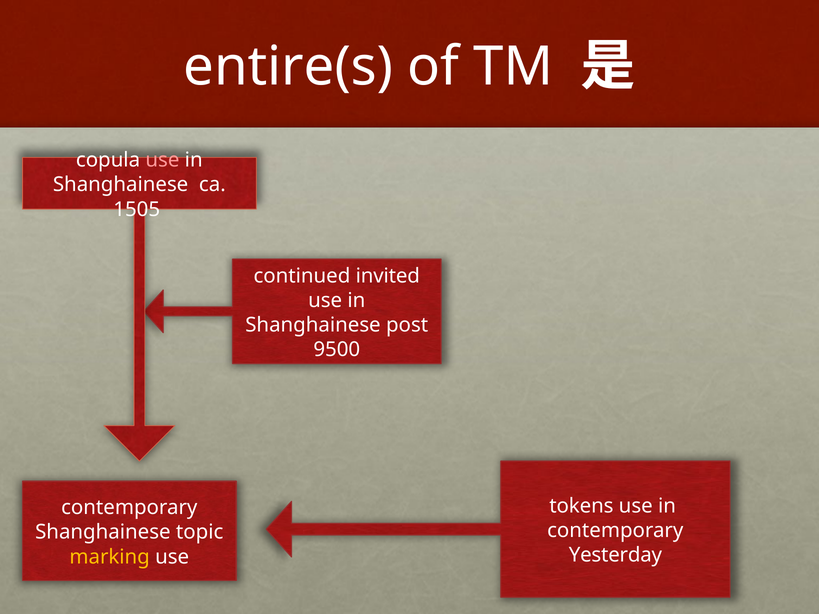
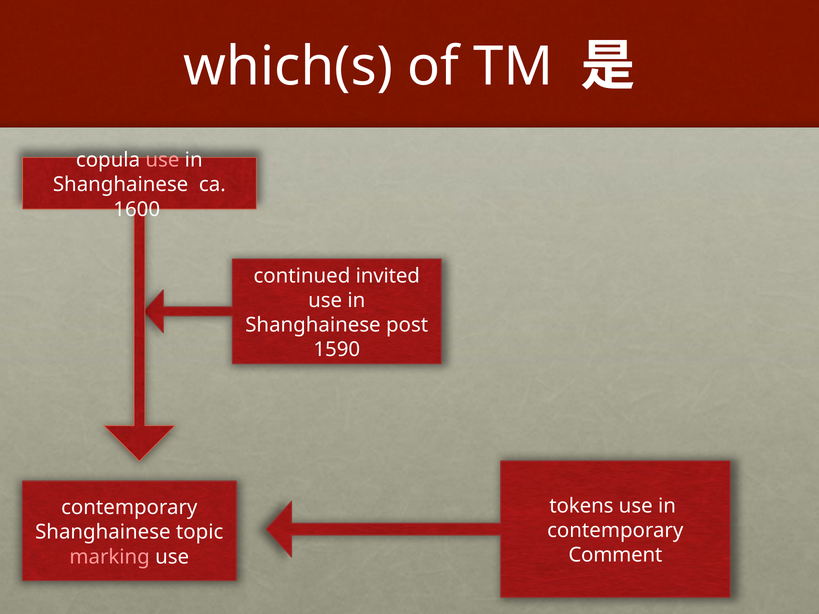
entire(s: entire(s -> which(s
1505: 1505 -> 1600
9500: 9500 -> 1590
Yesterday: Yesterday -> Comment
marking colour: yellow -> pink
